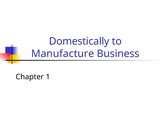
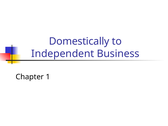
Manufacture: Manufacture -> Independent
